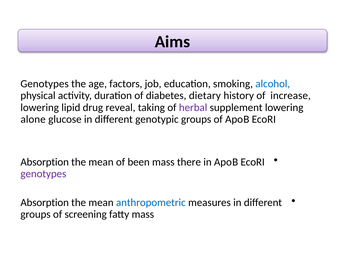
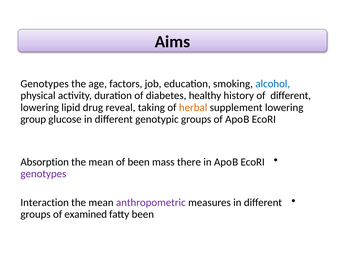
dietary: dietary -> healthy
of increase: increase -> different
herbal colour: purple -> orange
alone: alone -> group
Absorption at (45, 202): Absorption -> Interaction
anthropometric colour: blue -> purple
screening: screening -> examined
fatty mass: mass -> been
